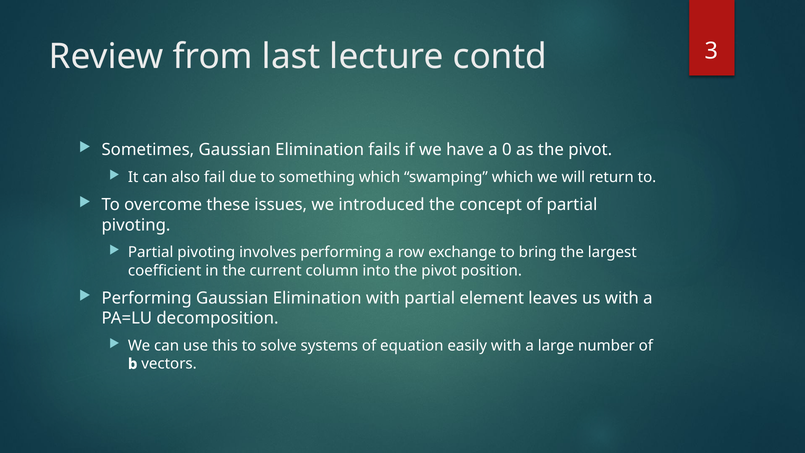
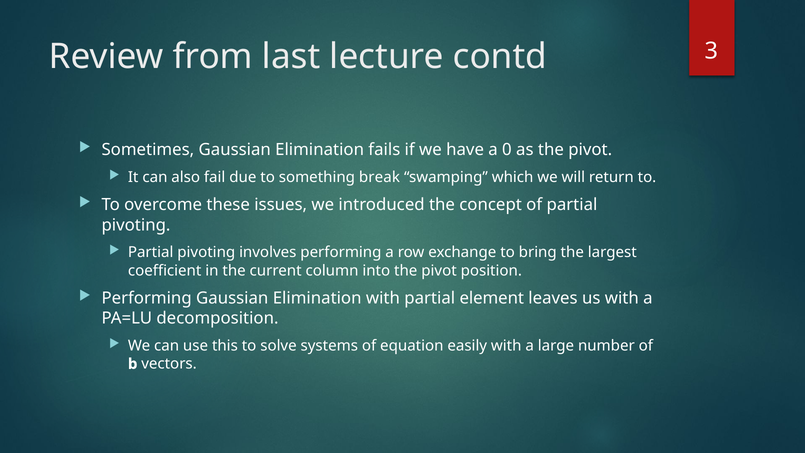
something which: which -> break
